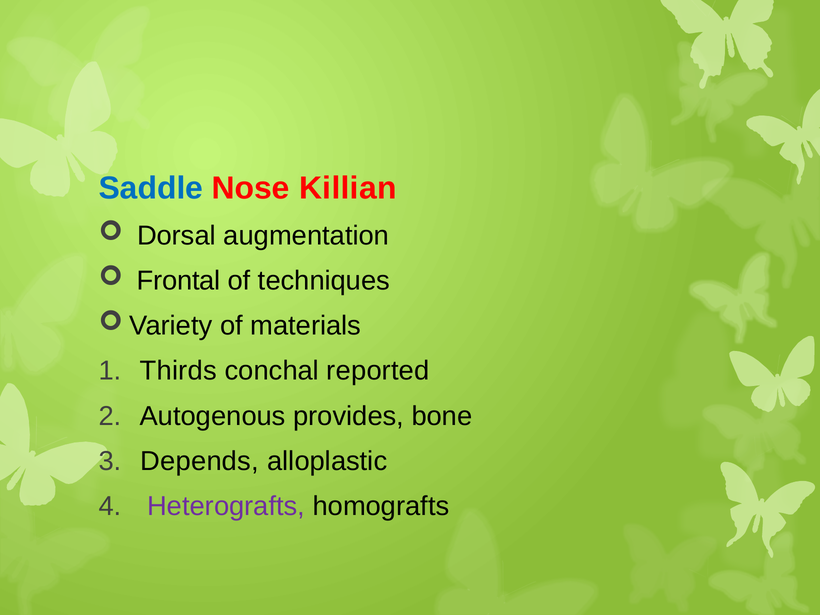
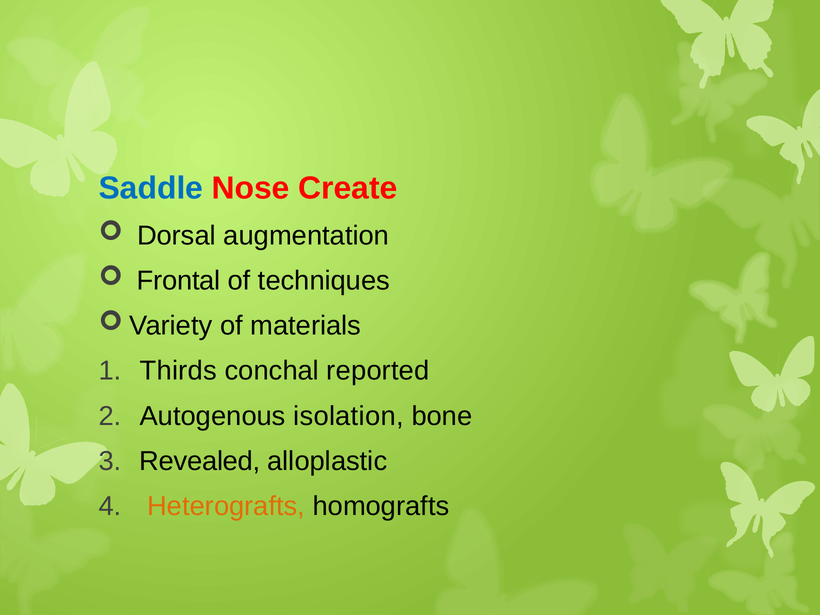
Killian: Killian -> Create
provides: provides -> isolation
Depends: Depends -> Revealed
Heterografts colour: purple -> orange
